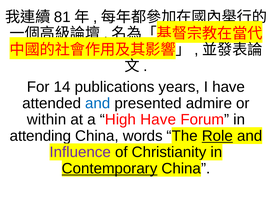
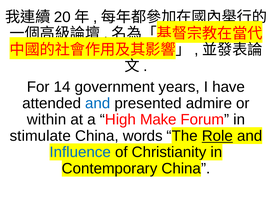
81: 81 -> 20
publications: publications -> government
High Have: Have -> Make
attending: attending -> stimulate
Influence colour: purple -> blue
Contemporary underline: present -> none
